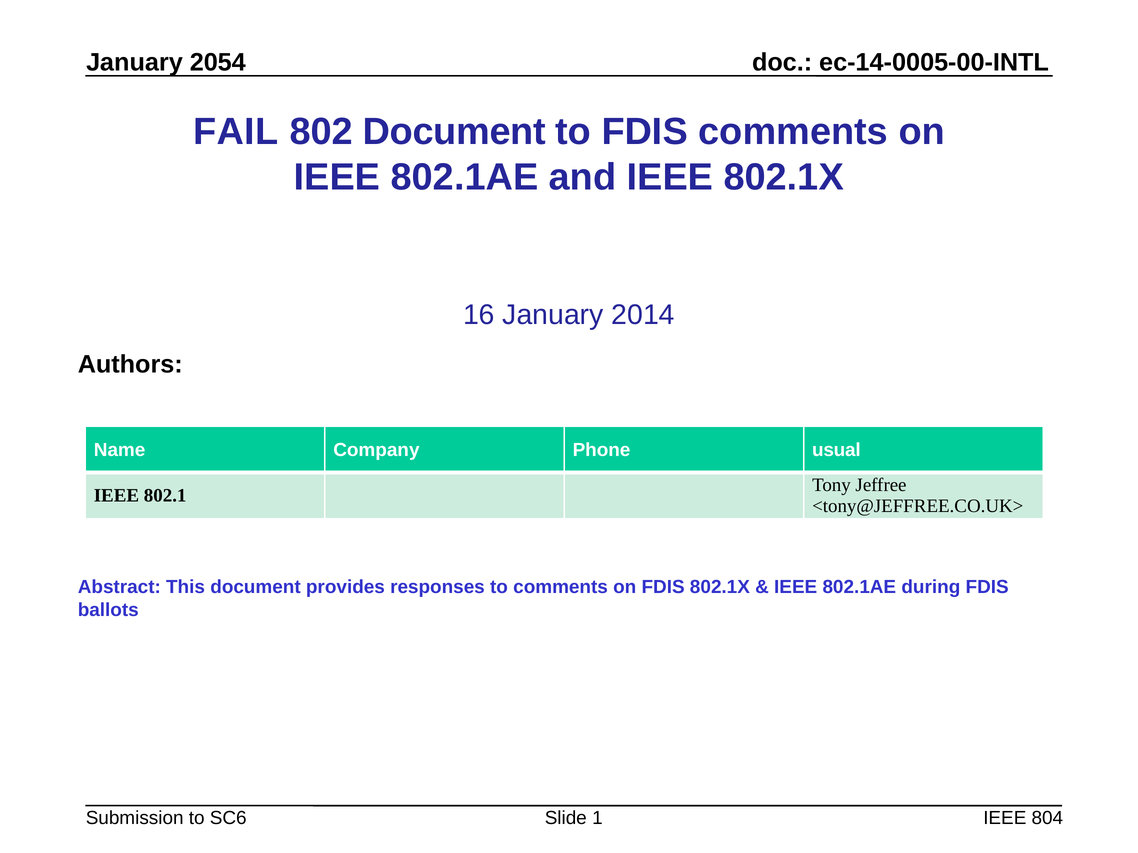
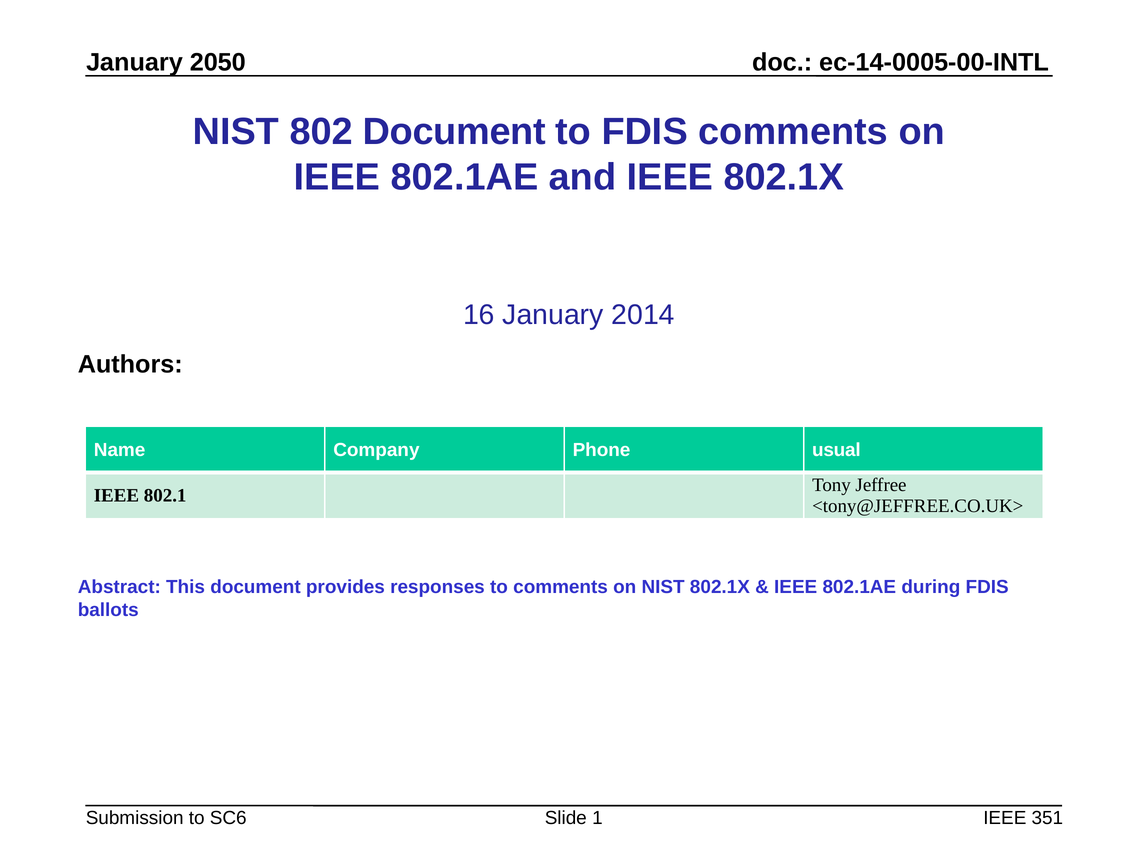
2054: 2054 -> 2050
FAIL at (236, 132): FAIL -> NIST
on FDIS: FDIS -> NIST
804: 804 -> 351
